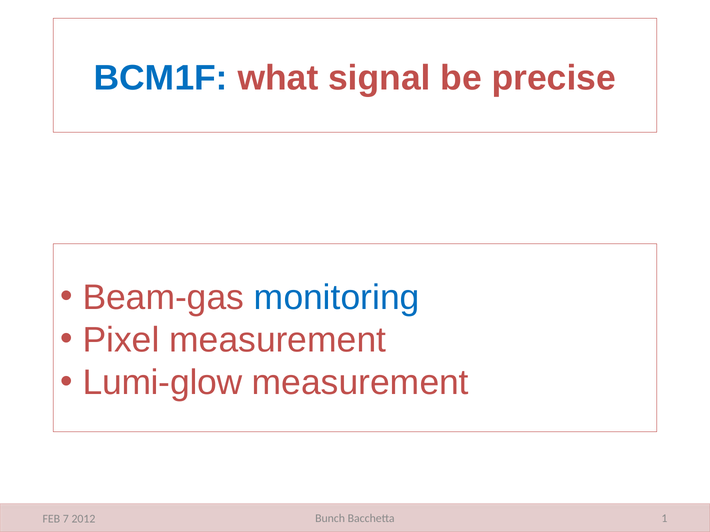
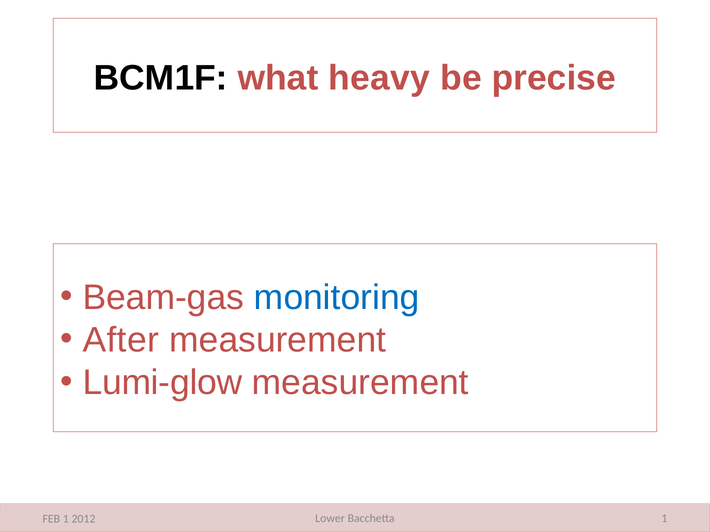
BCM1F colour: blue -> black
signal: signal -> heavy
Pixel: Pixel -> After
Bunch: Bunch -> Lower
FEB 7: 7 -> 1
